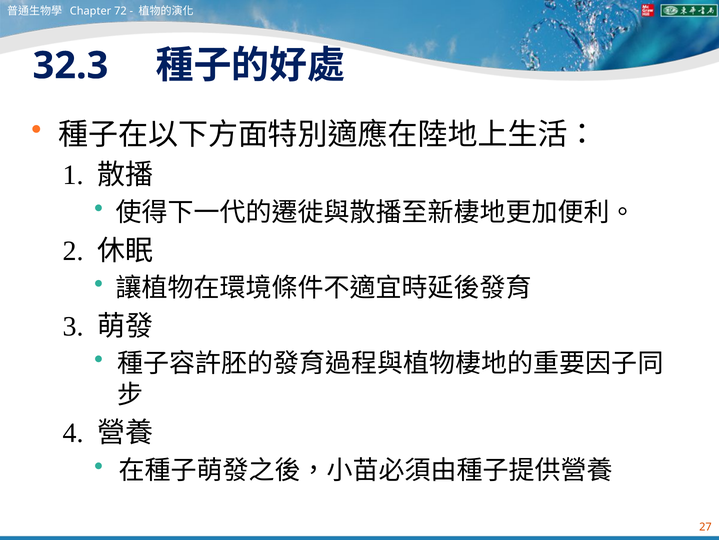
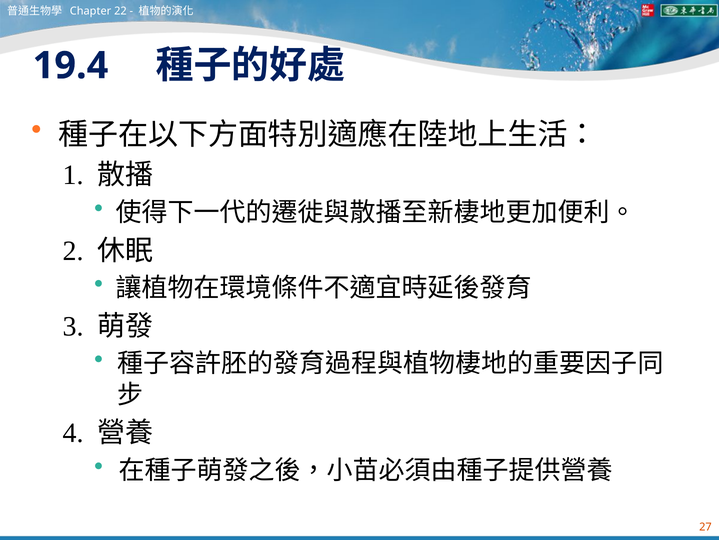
72: 72 -> 22
32.3: 32.3 -> 19.4
